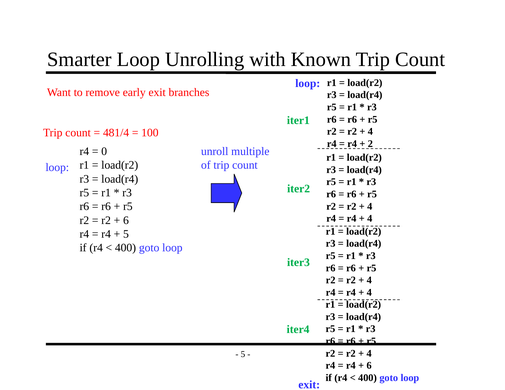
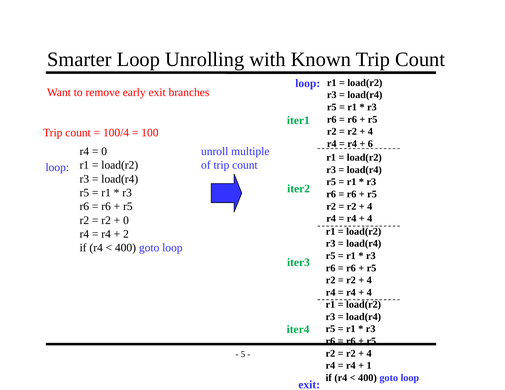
481/4: 481/4 -> 100/4
2: 2 -> 6
6 at (126, 220): 6 -> 0
5 at (126, 234): 5 -> 2
6 at (369, 366): 6 -> 1
